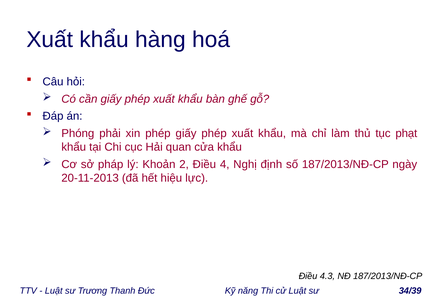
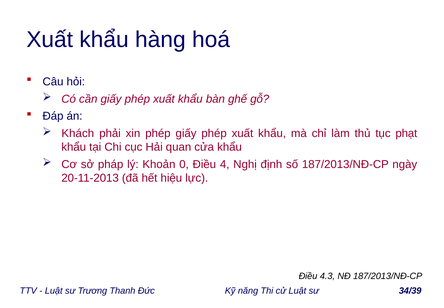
Phóng: Phóng -> Khách
2: 2 -> 0
